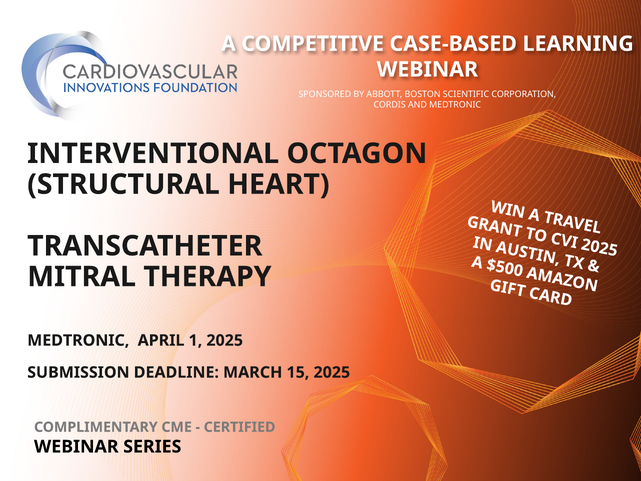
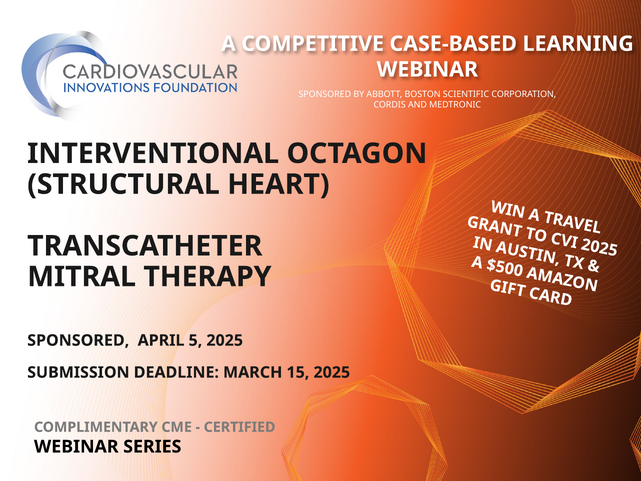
MEDTRONIC at (78, 340): MEDTRONIC -> SPONSORED
APRIL 1: 1 -> 5
